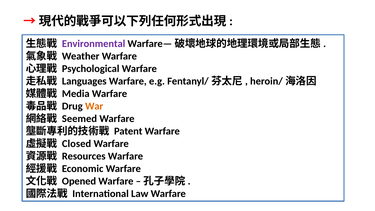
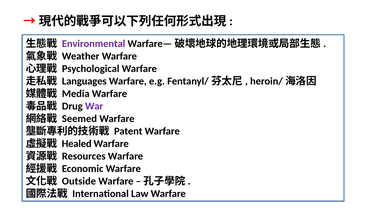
War colour: orange -> purple
Closed: Closed -> Healed
Opened: Opened -> Outside
